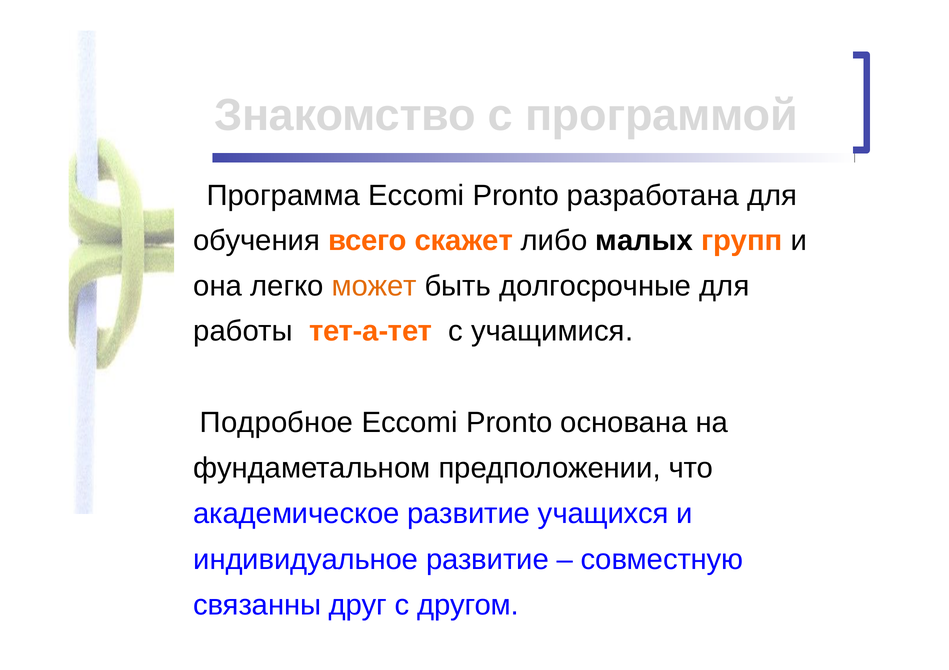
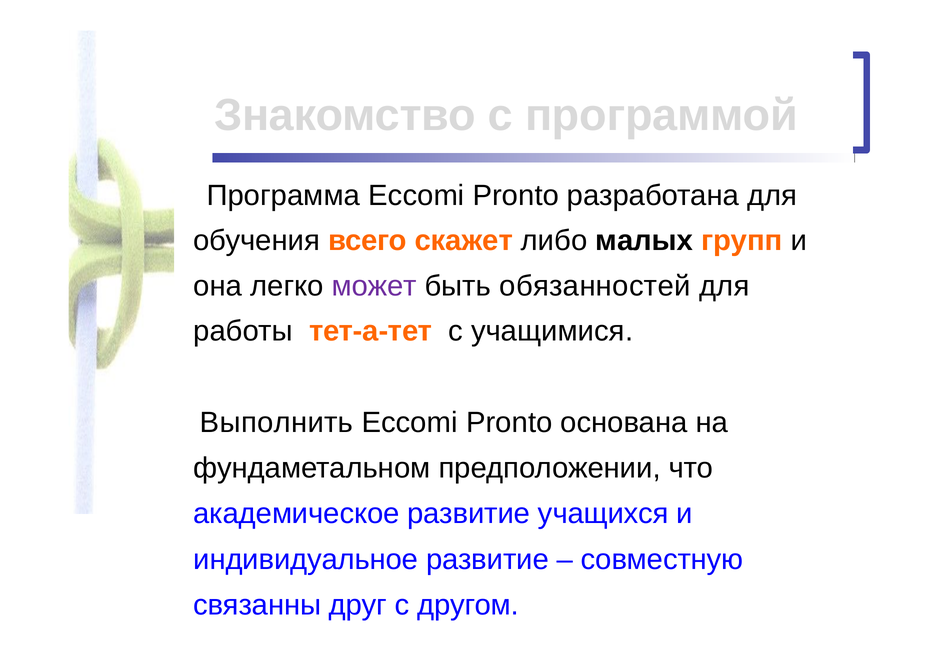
может colour: orange -> purple
долгосрочные: долгосрочные -> обязанностей
Подробное: Подробное -> Выполнить
